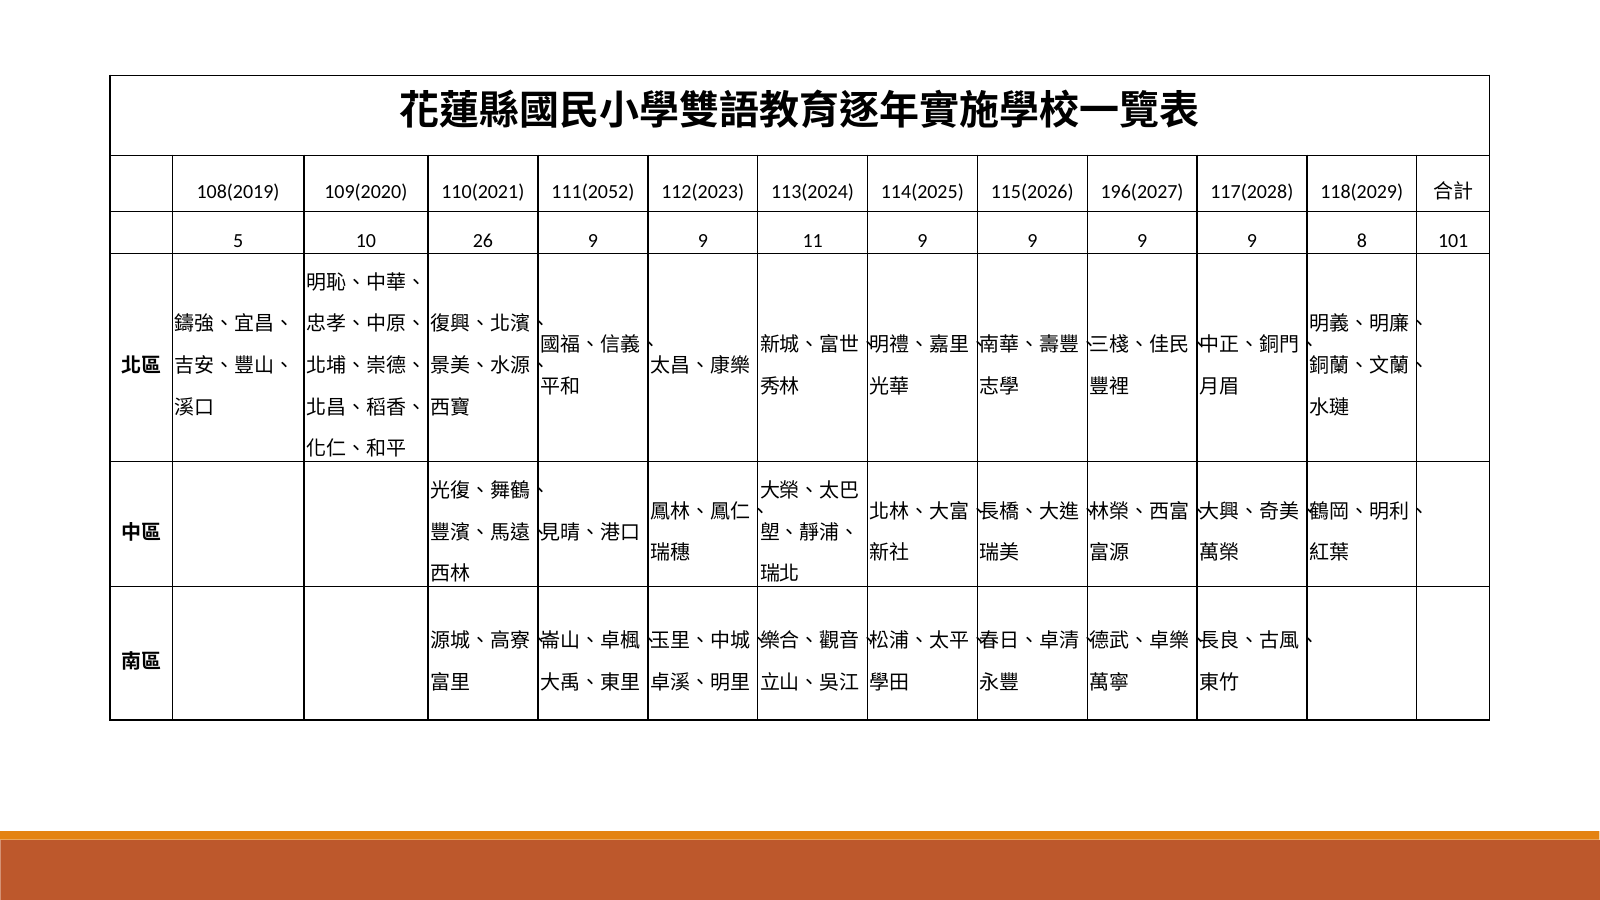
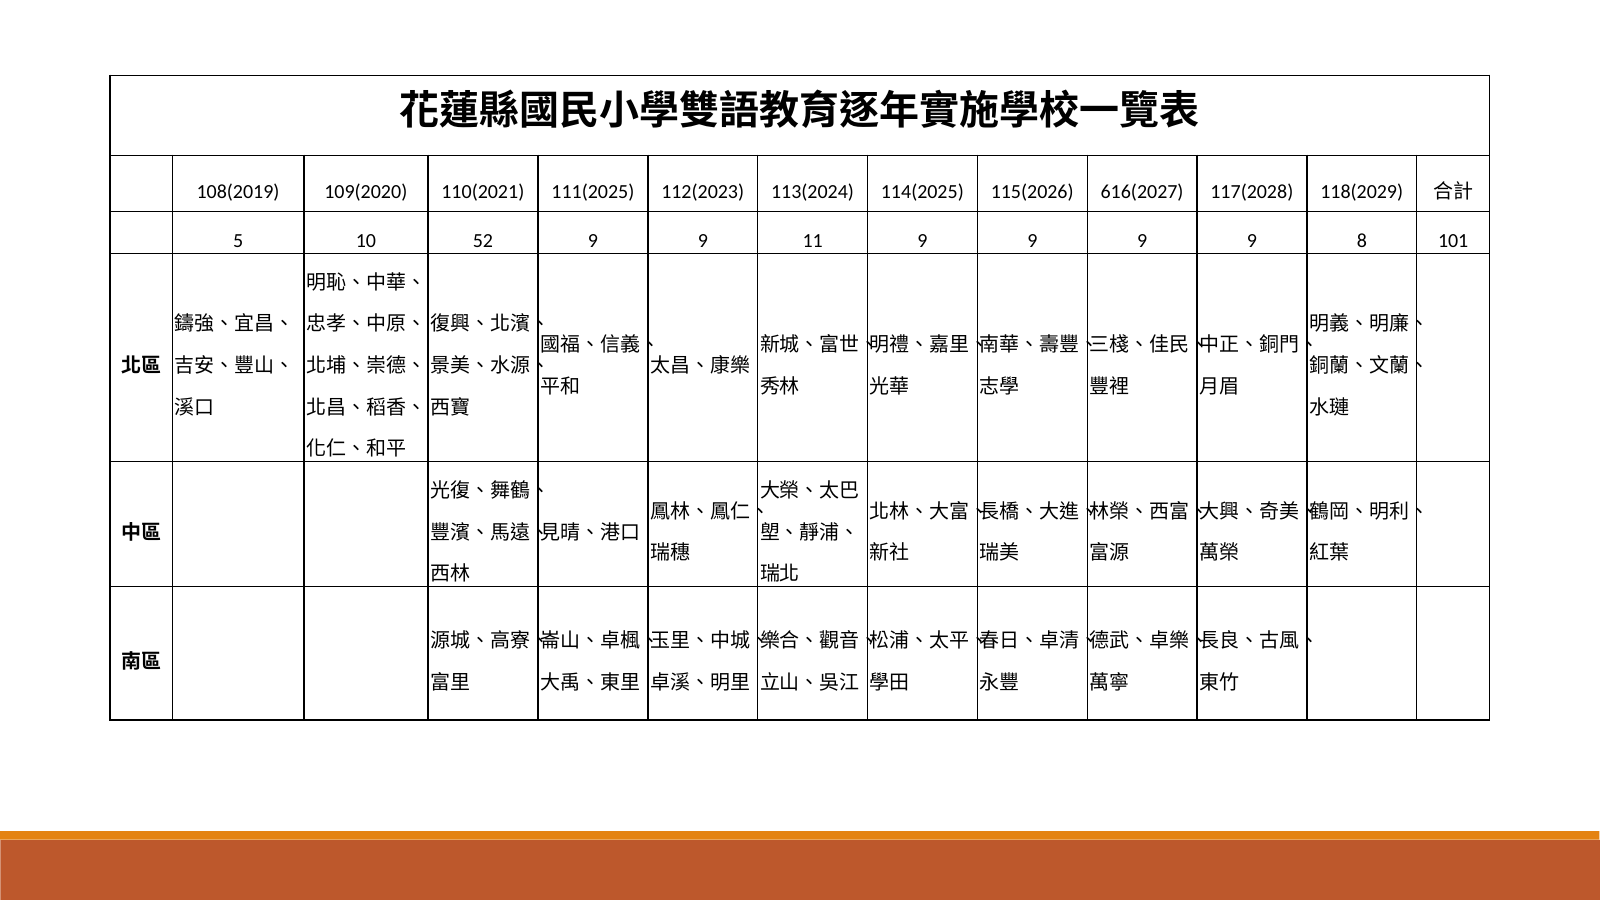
111(2052: 111(2052 -> 111(2025
196(2027: 196(2027 -> 616(2027
26: 26 -> 52
